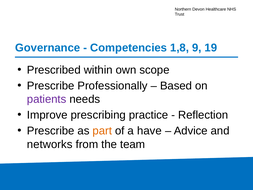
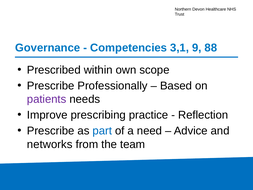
1,8: 1,8 -> 3,1
19: 19 -> 88
part colour: orange -> blue
have: have -> need
